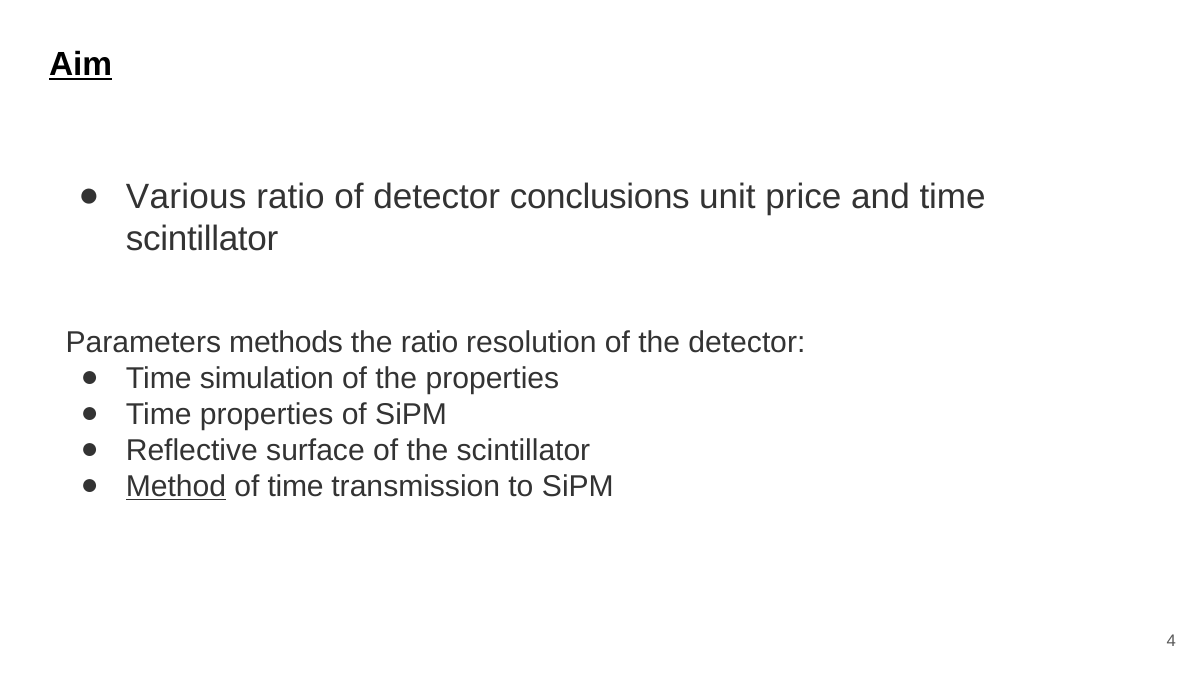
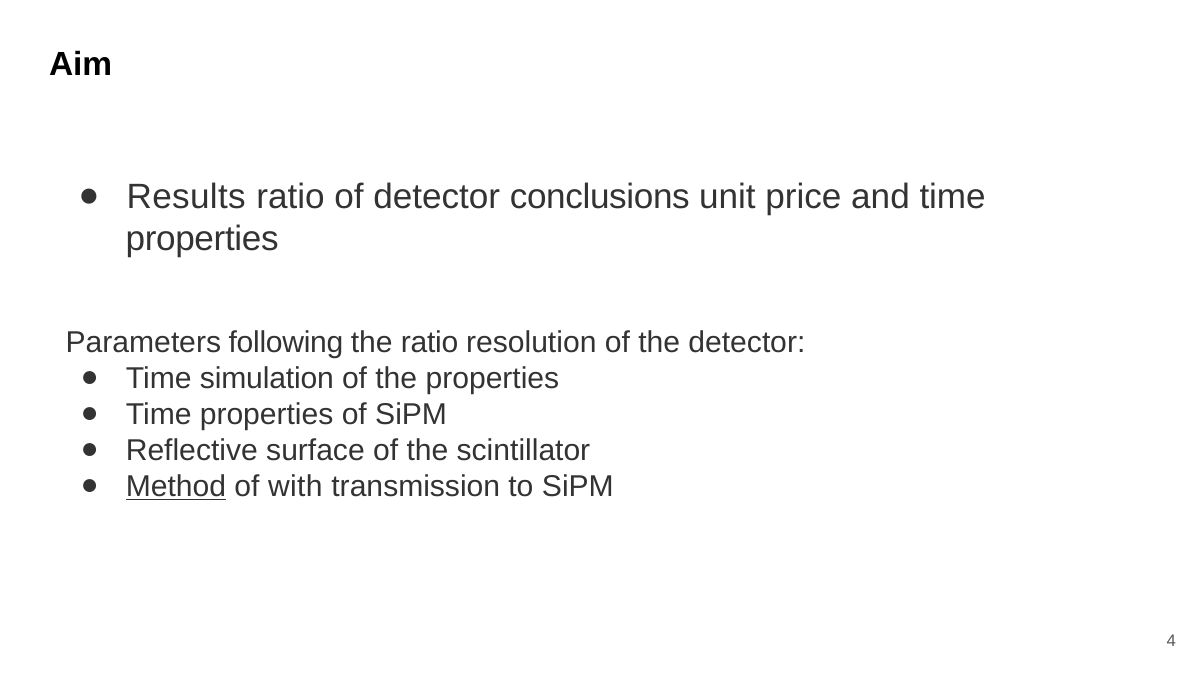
Aim underline: present -> none
Various: Various -> Results
scintillator at (202, 239): scintillator -> properties
methods: methods -> following
of time: time -> with
